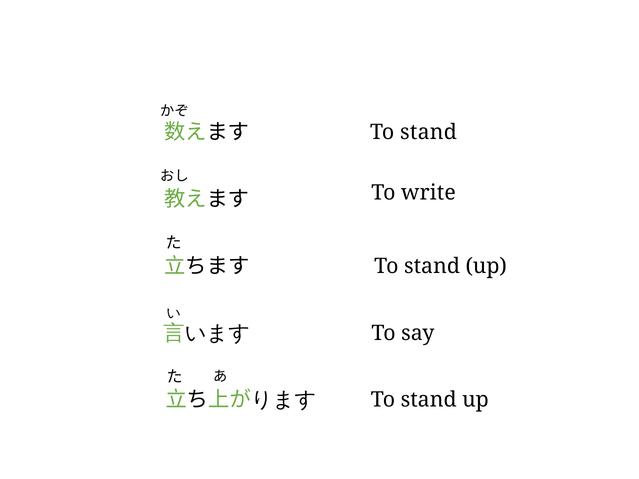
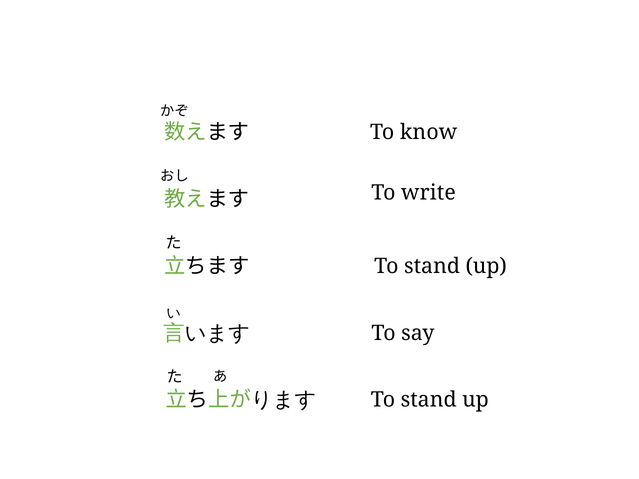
stand at (429, 132): stand -> know
